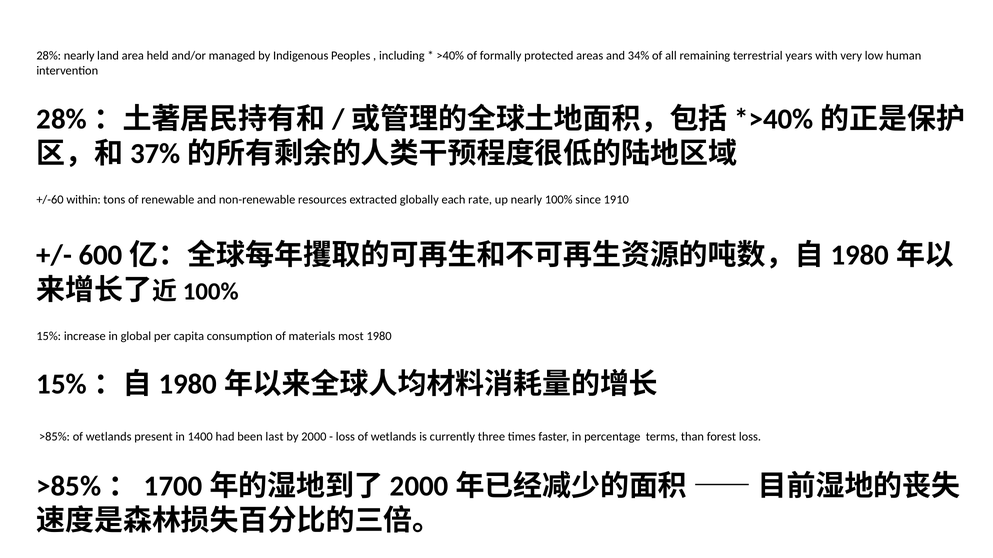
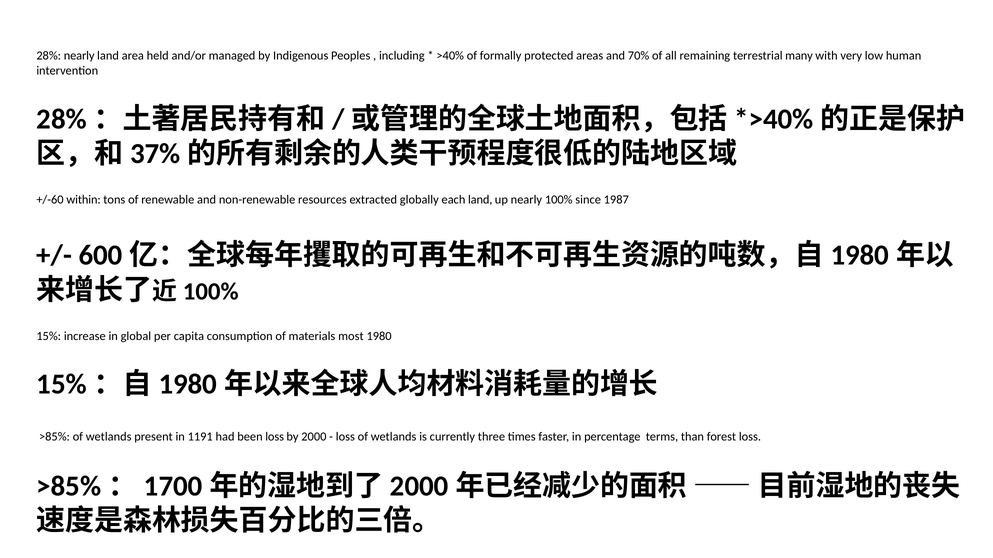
34%: 34% -> 70%
years: years -> many
each rate: rate -> land
1910: 1910 -> 1987
1400: 1400 -> 1191
been last: last -> loss
